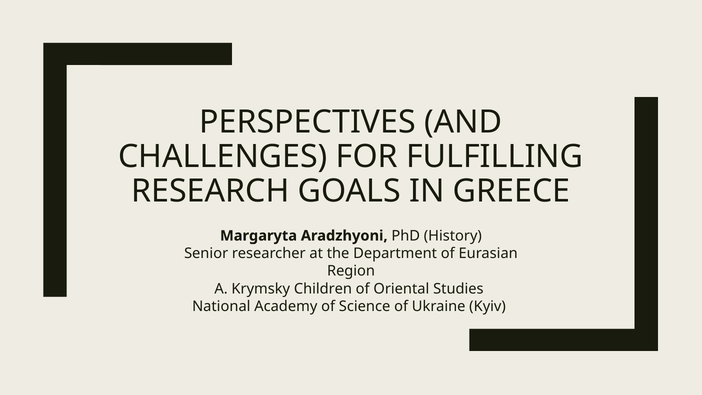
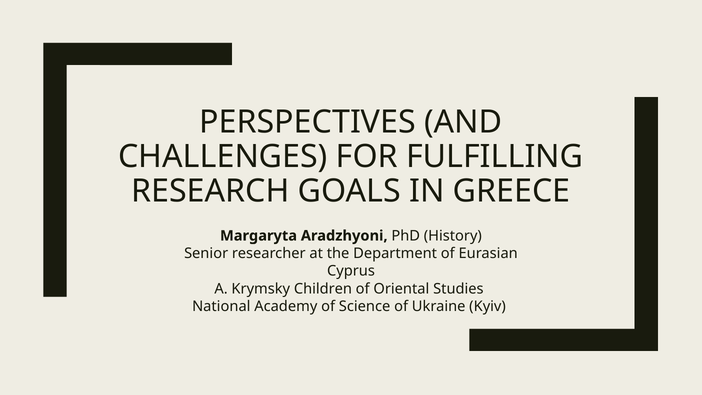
Region: Region -> Cyprus
